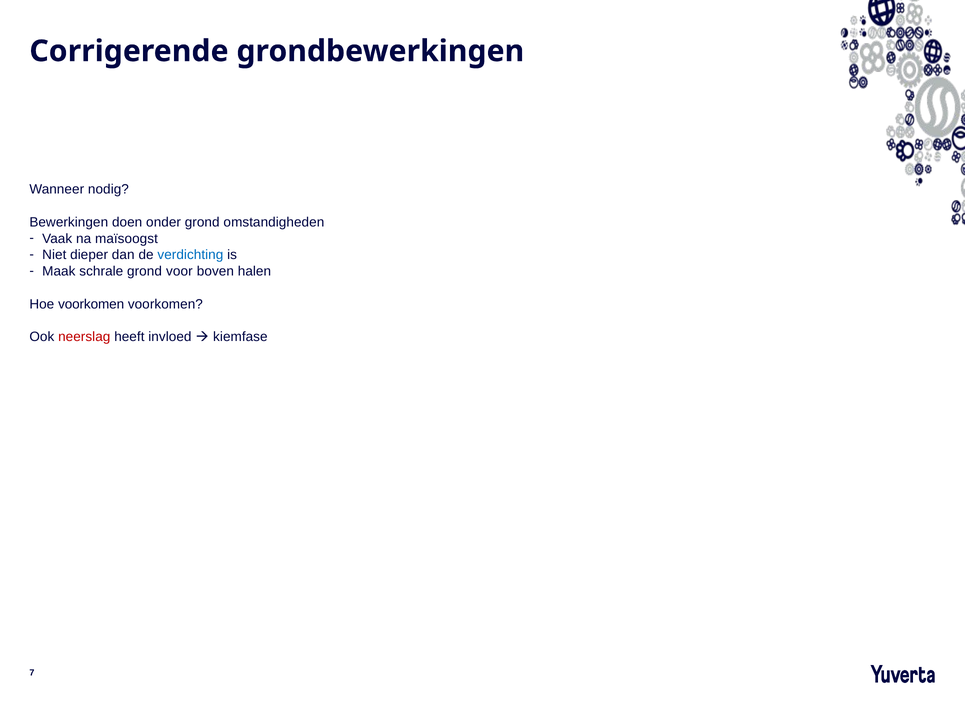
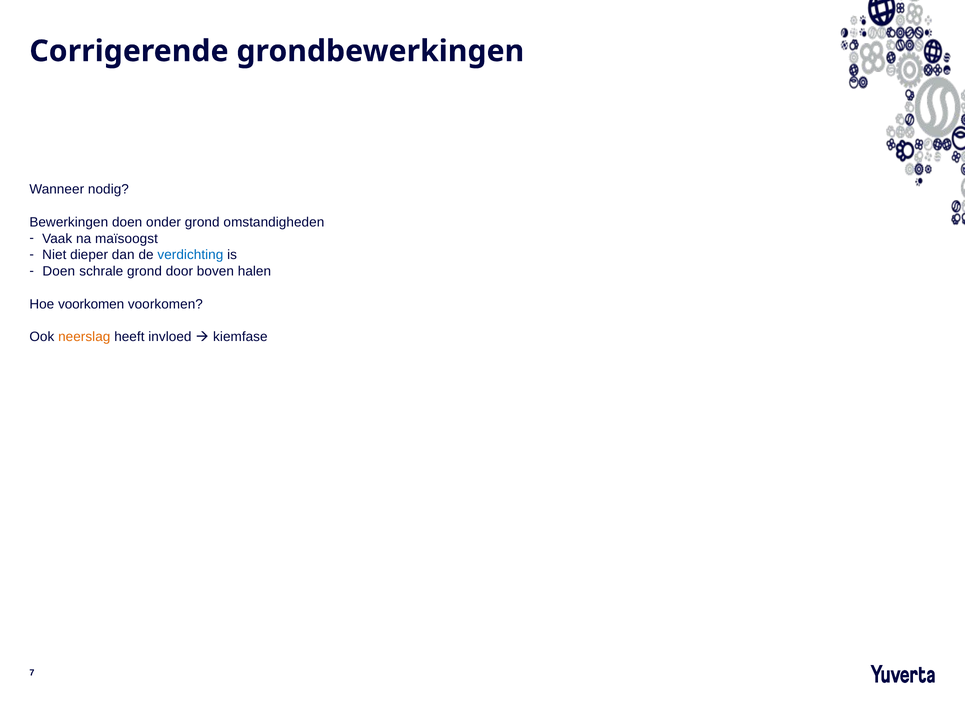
Maak at (59, 272): Maak -> Doen
voor: voor -> door
neerslag colour: red -> orange
